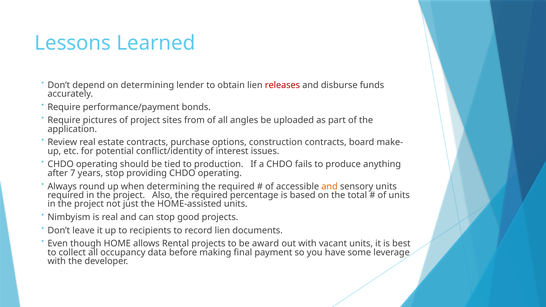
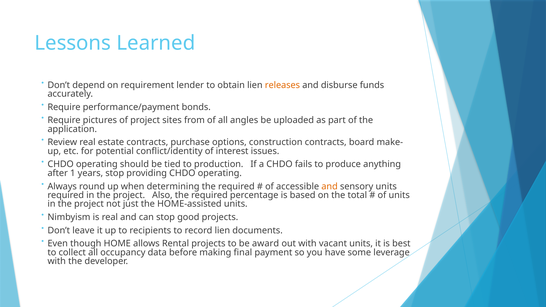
on determining: determining -> requirement
releases colour: red -> orange
7: 7 -> 1
